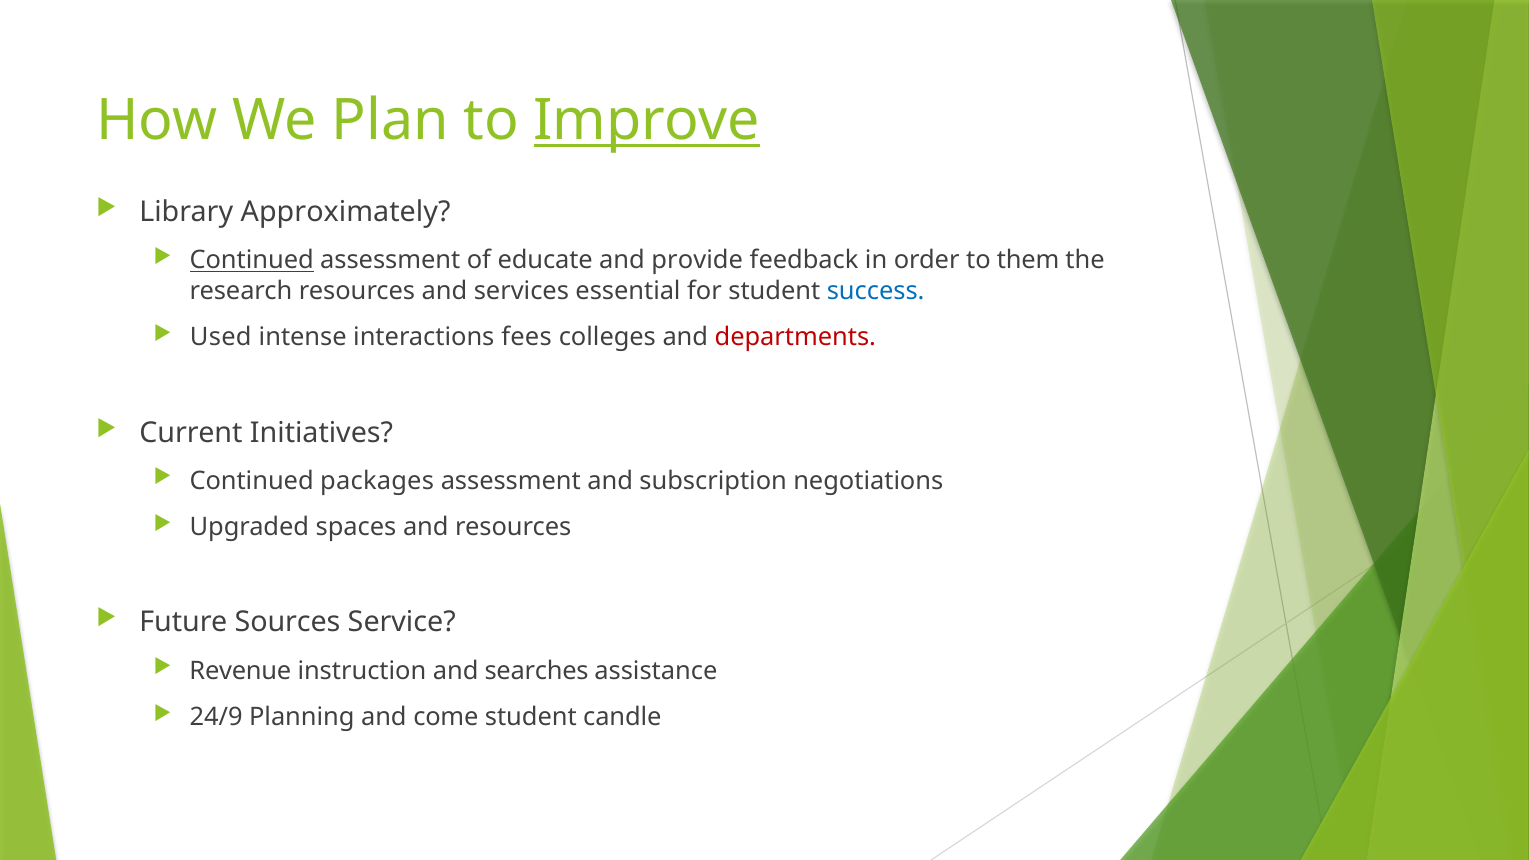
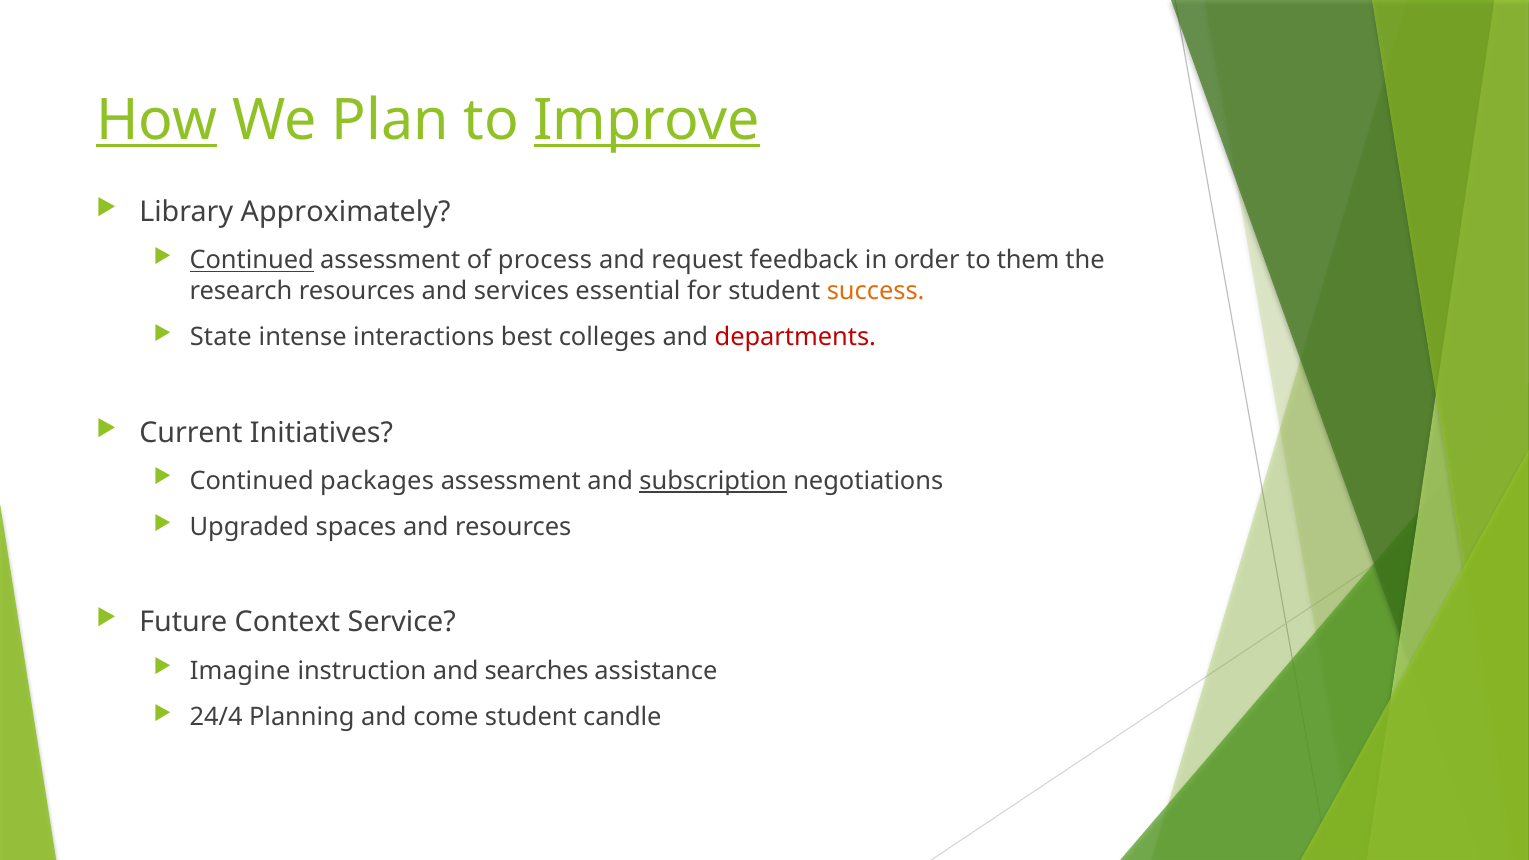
How underline: none -> present
educate: educate -> process
provide: provide -> request
success colour: blue -> orange
Used: Used -> State
fees: fees -> best
subscription underline: none -> present
Sources: Sources -> Context
Revenue: Revenue -> Imagine
24/9: 24/9 -> 24/4
